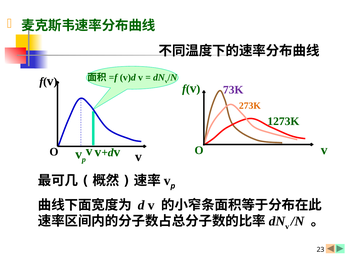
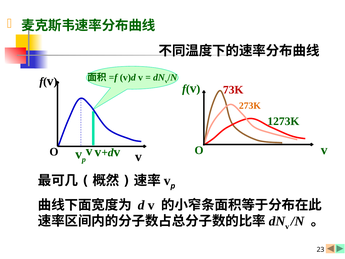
73K colour: purple -> red
